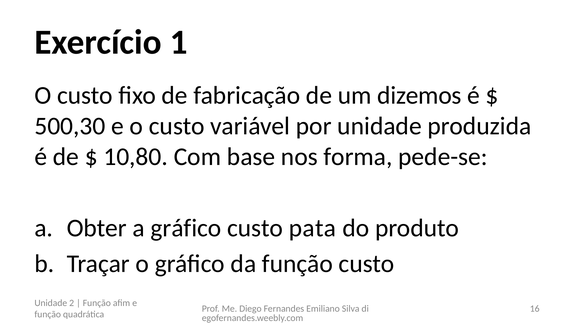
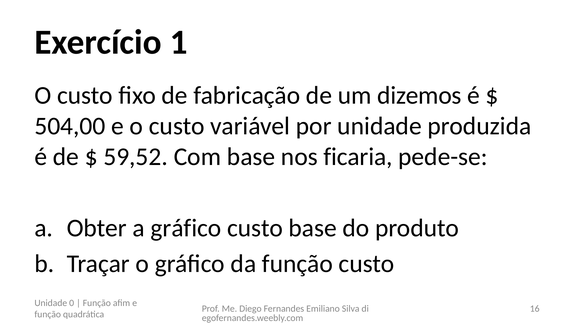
500,30: 500,30 -> 504,00
10,80: 10,80 -> 59,52
forma: forma -> ficaria
custo pata: pata -> base
2: 2 -> 0
